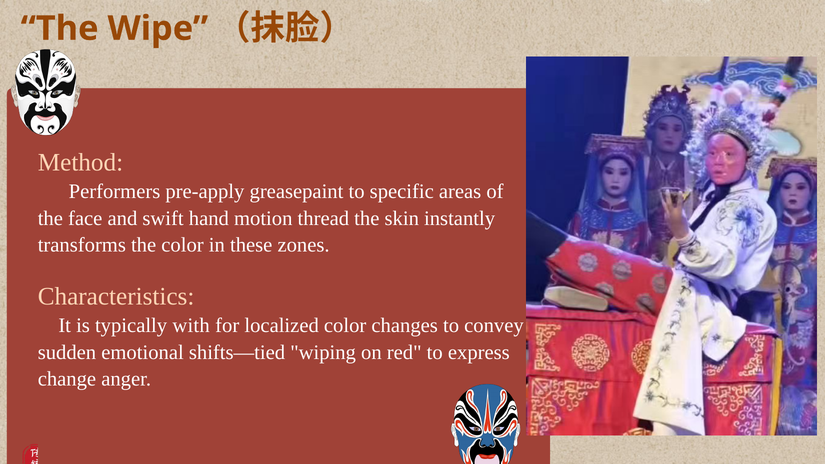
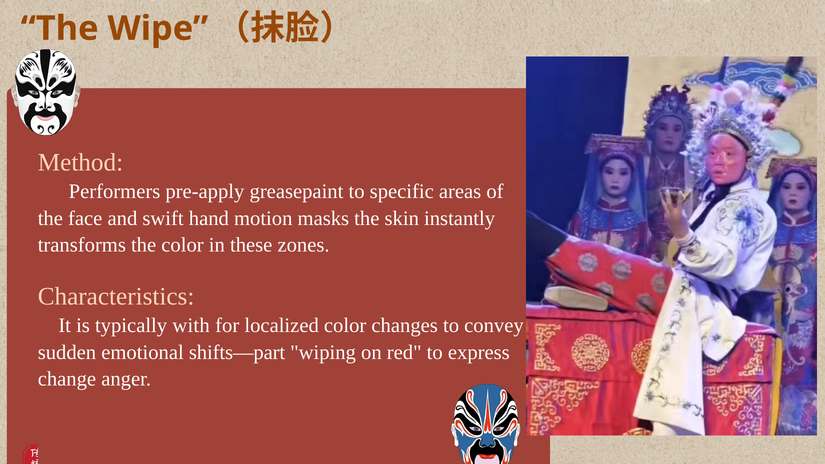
thread: thread -> masks
shifts—tied: shifts—tied -> shifts—part
